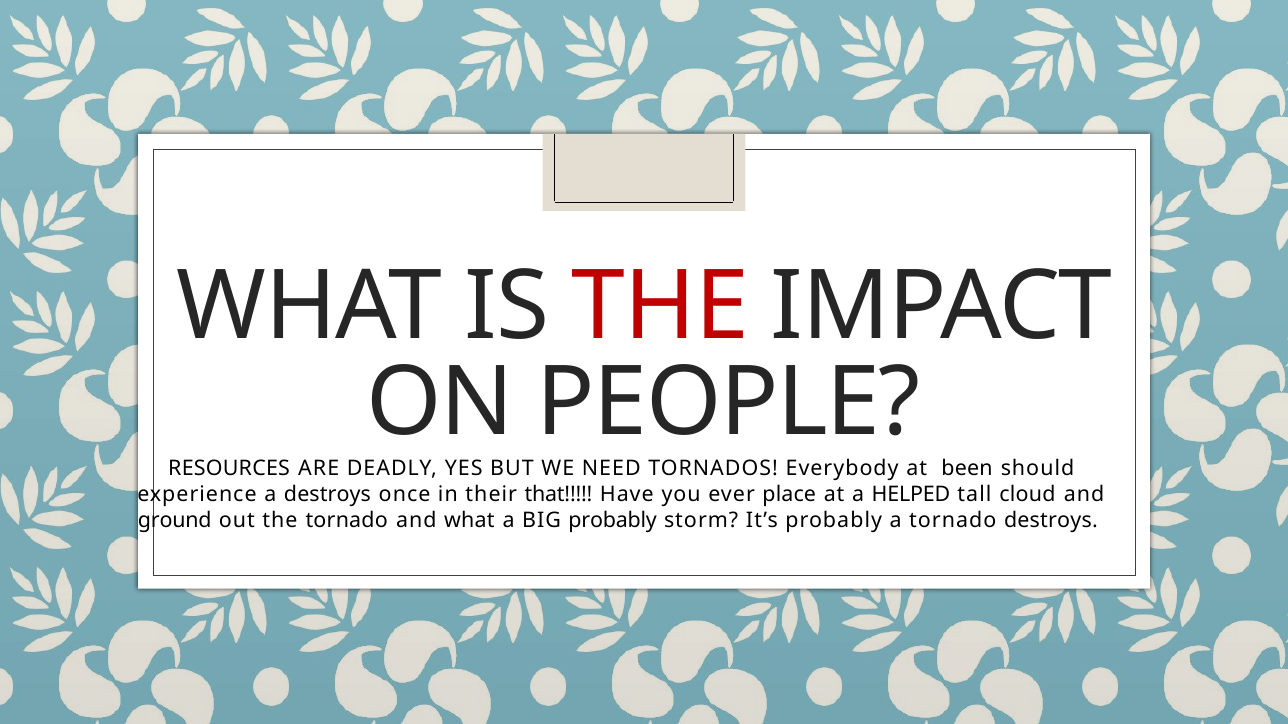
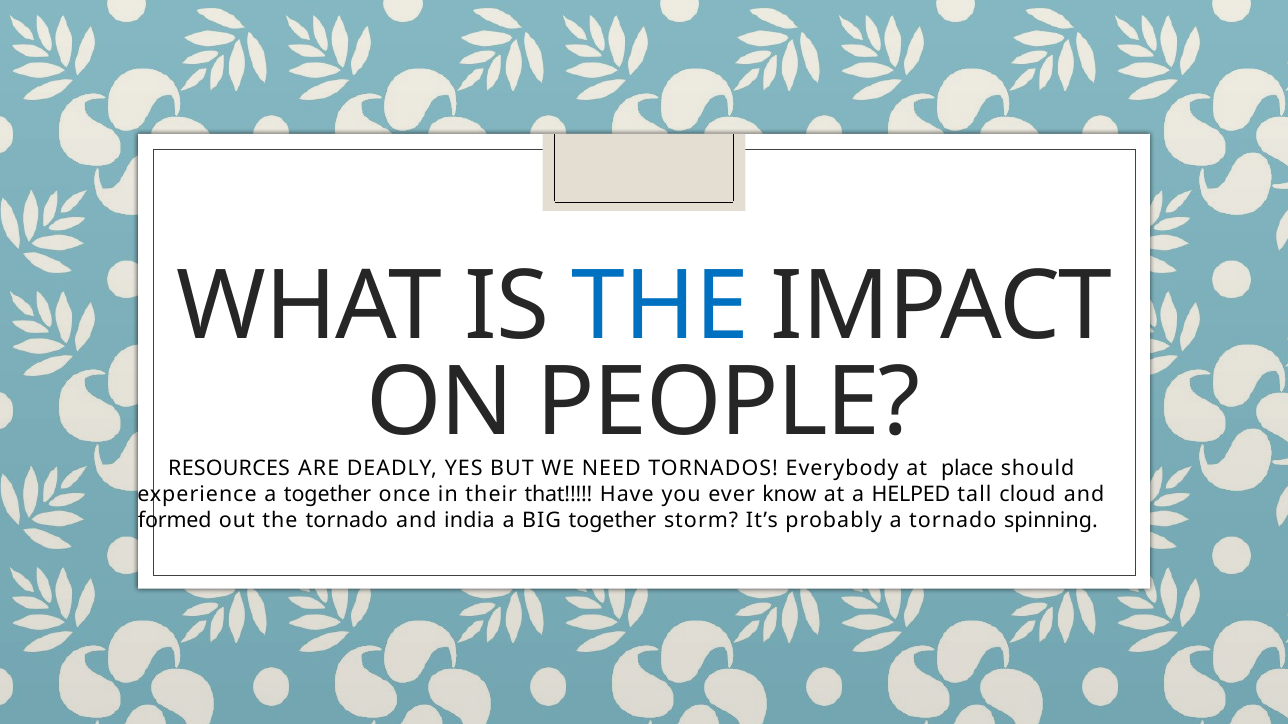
THE at (660, 307) colour: red -> blue
been: been -> place
a destroys: destroys -> together
place: place -> know
ground: ground -> formed
and what: what -> india
BIG probably: probably -> together
tornado destroys: destroys -> spinning
